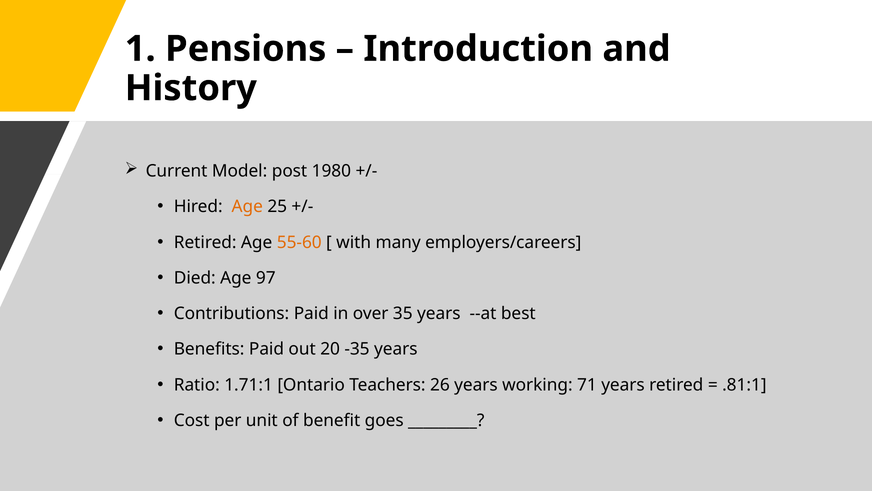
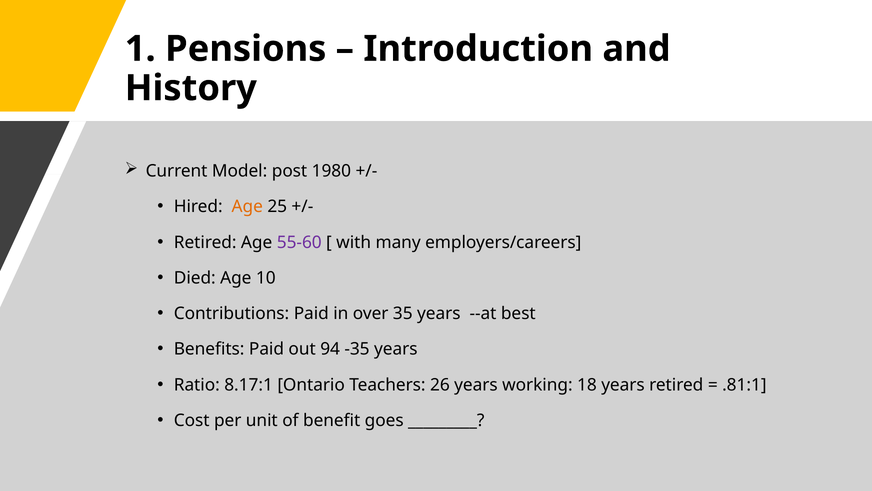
55-60 colour: orange -> purple
97: 97 -> 10
20: 20 -> 94
1.71:1: 1.71:1 -> 8.17:1
71: 71 -> 18
